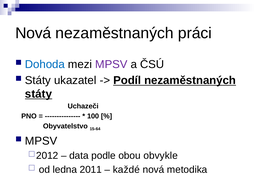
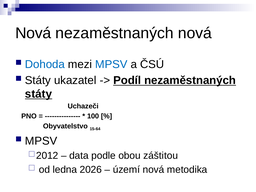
nezaměstnaných práci: práci -> nová
MPSV at (111, 64) colour: purple -> blue
obvykle: obvykle -> záštitou
2011: 2011 -> 2026
každé: každé -> území
